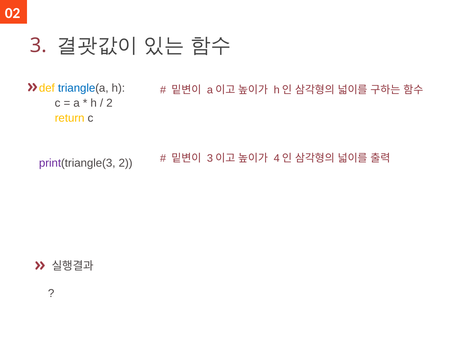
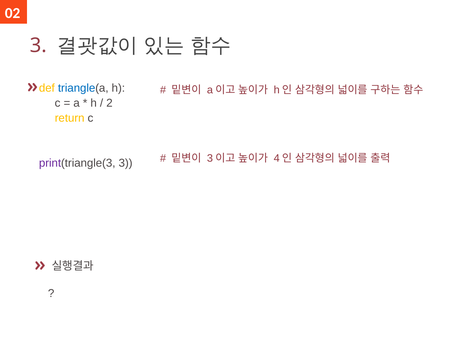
print(triangle(3 2: 2 -> 3
